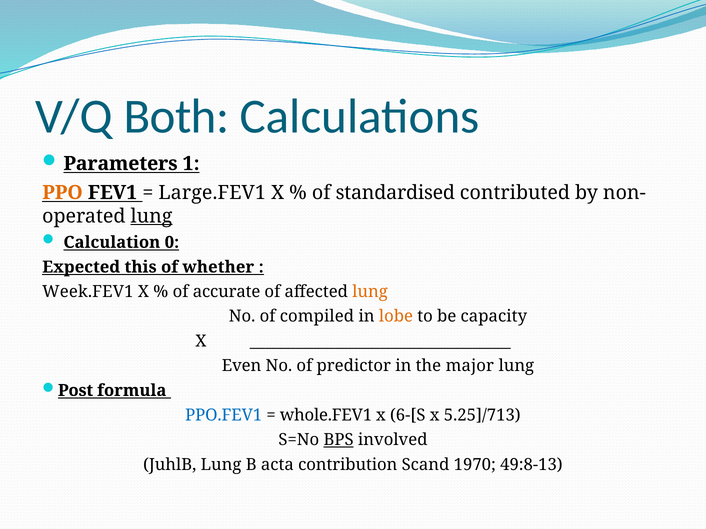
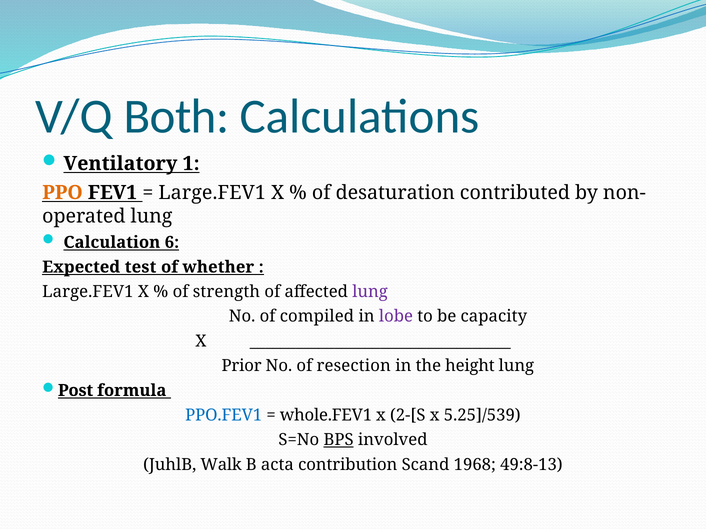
Parameters: Parameters -> Ventilatory
standardised: standardised -> desaturation
lung at (151, 216) underline: present -> none
0: 0 -> 6
this: this -> test
Week.FEV1 at (88, 292): Week.FEV1 -> Large.FEV1
accurate: accurate -> strength
lung at (370, 292) colour: orange -> purple
lobe colour: orange -> purple
Even: Even -> Prior
predictor: predictor -> resection
major: major -> height
6-[S: 6-[S -> 2-[S
5.25]/713: 5.25]/713 -> 5.25]/539
JuhlB Lung: Lung -> Walk
1970: 1970 -> 1968
